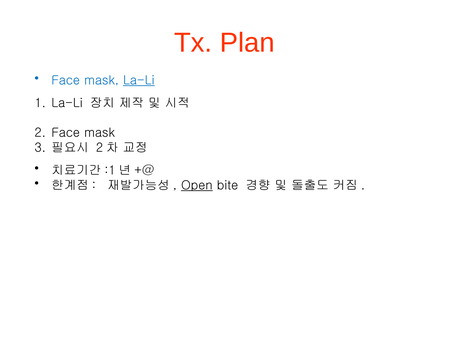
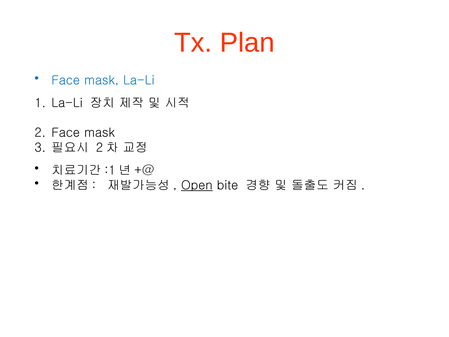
La-Li at (139, 80) underline: present -> none
